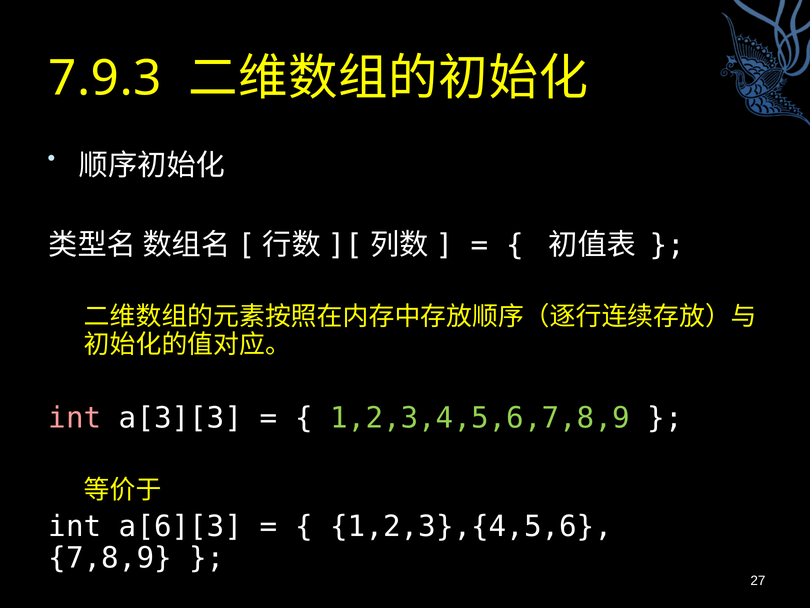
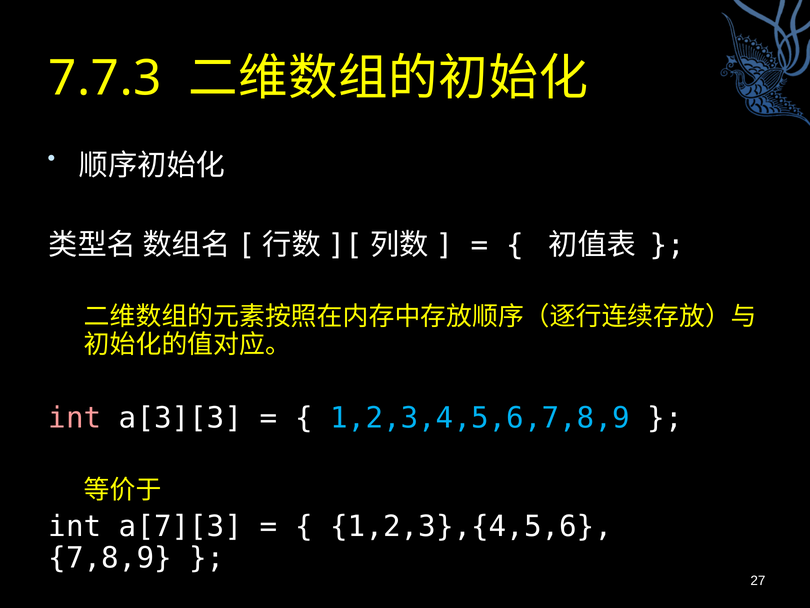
7.9.3: 7.9.3 -> 7.7.3
1,2,3,4,5,6,7,8,9 colour: light green -> light blue
a[6][3: a[6][3 -> a[7][3
